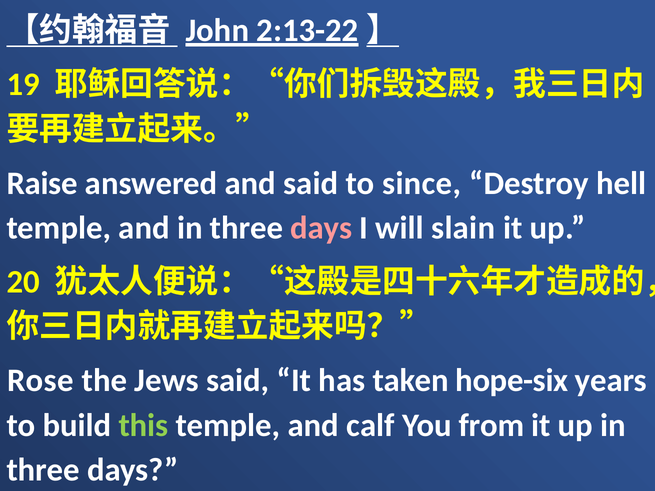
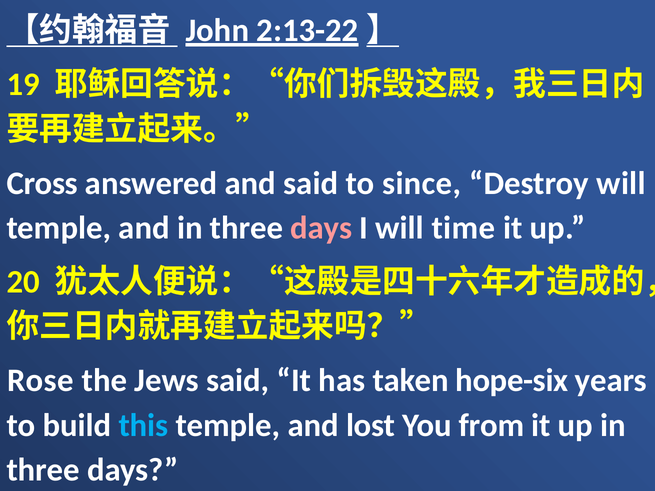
Raise: Raise -> Cross
Destroy hell: hell -> will
slain: slain -> time
this colour: light green -> light blue
calf: calf -> lost
